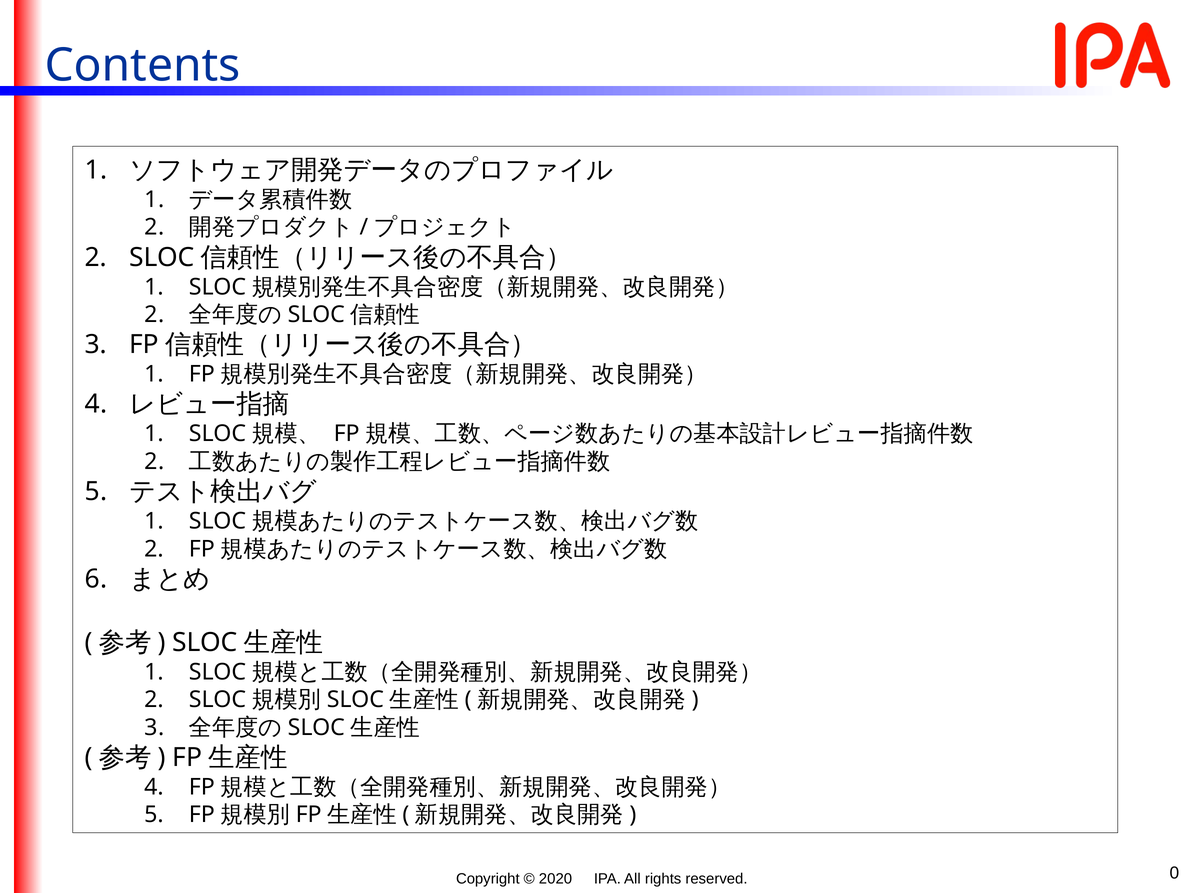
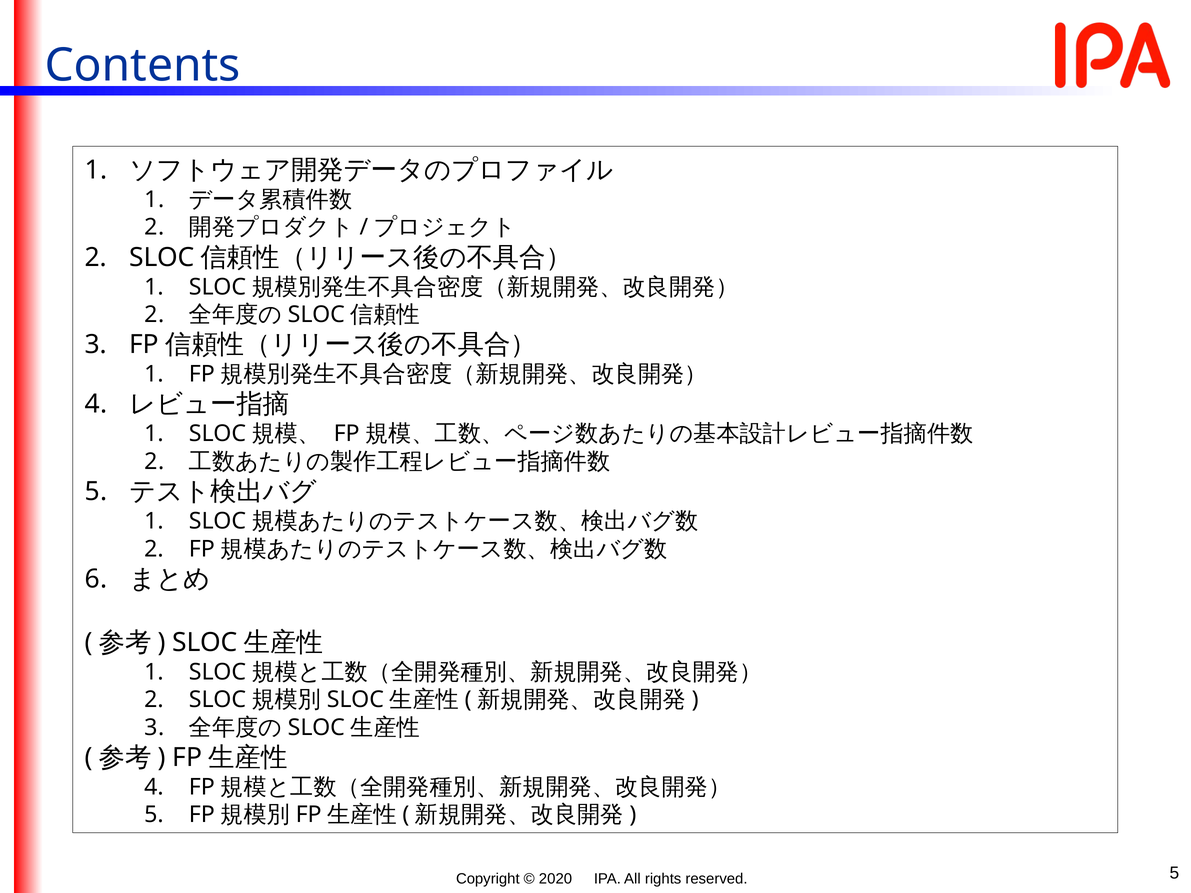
0 at (1174, 873): 0 -> 5
